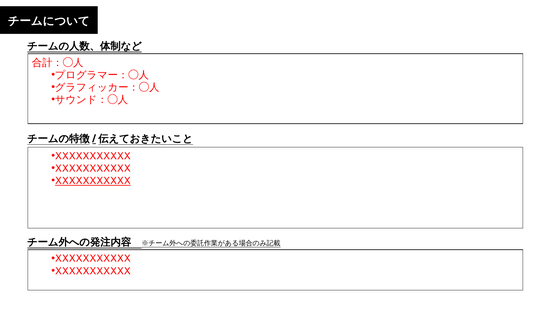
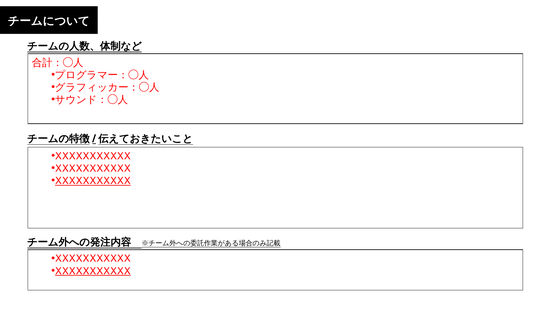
XXXXXXXXXXX at (93, 271) underline: none -> present
